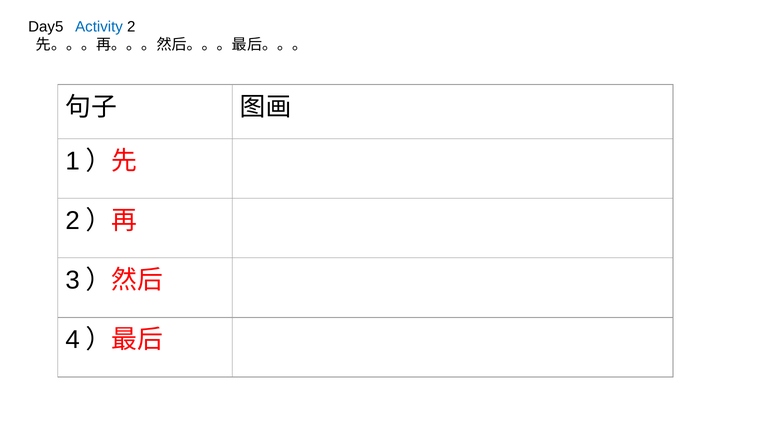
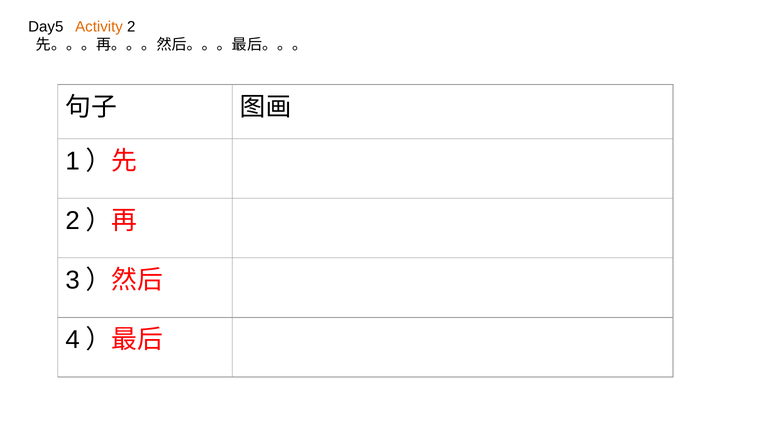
Activity colour: blue -> orange
